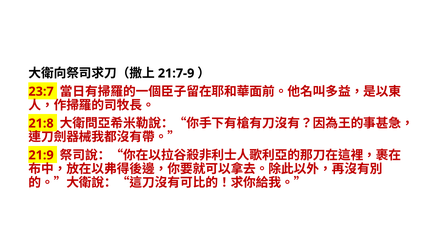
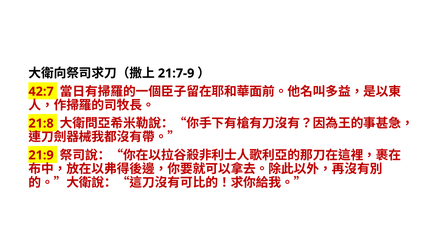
23:7: 23:7 -> 42:7
